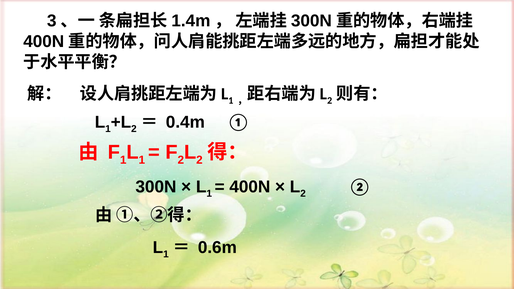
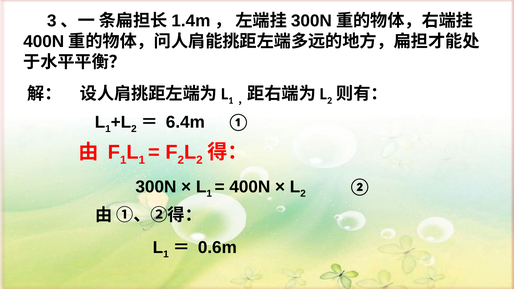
0.4m: 0.4m -> 6.4m
